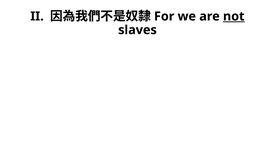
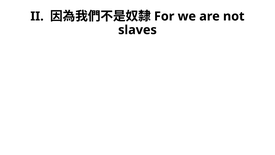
not underline: present -> none
